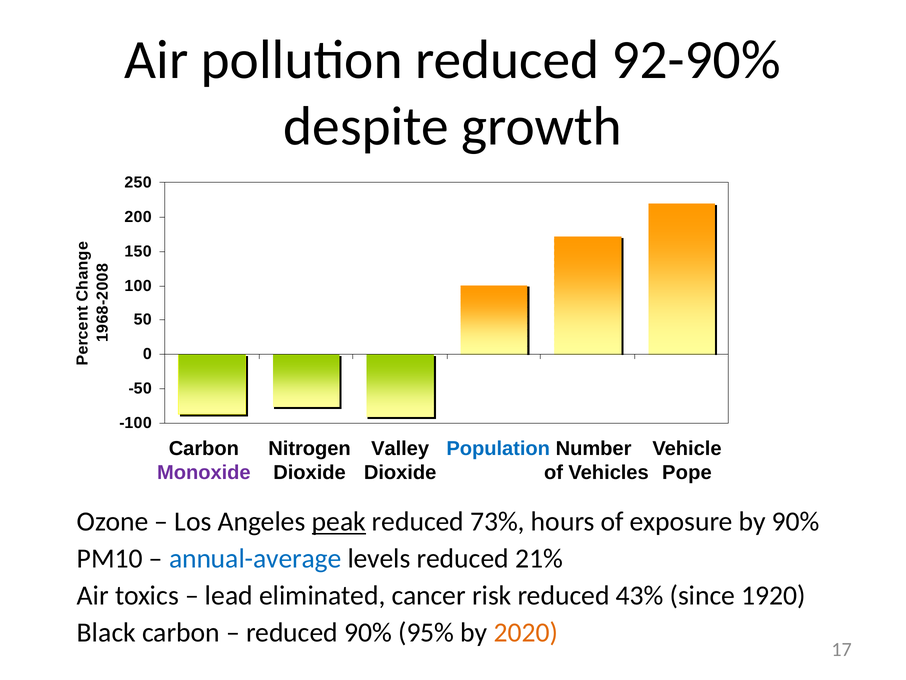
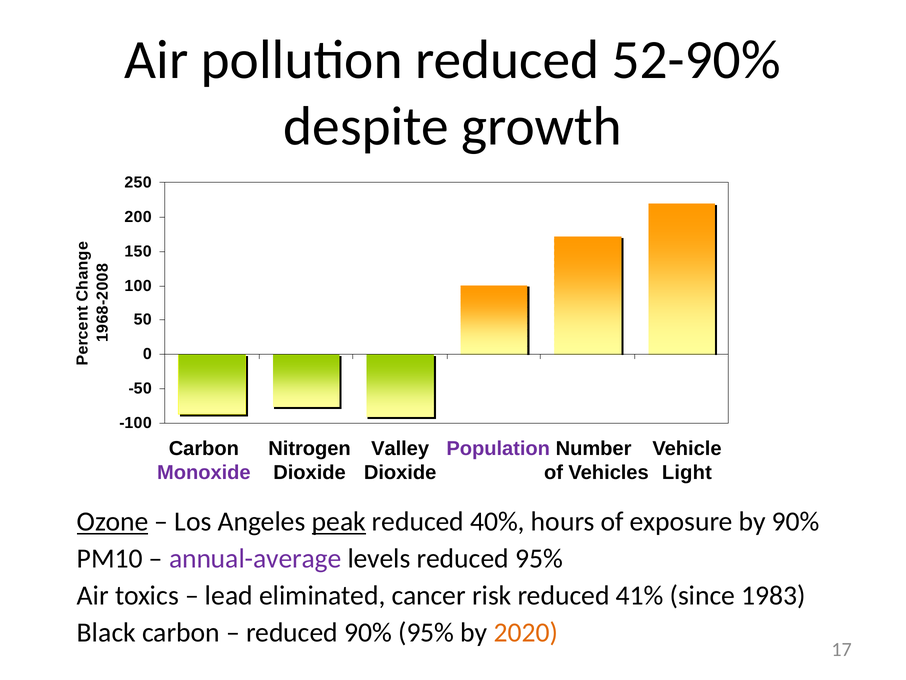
92-90%: 92-90% -> 52-90%
Population colour: blue -> purple
Pope: Pope -> Light
Ozone underline: none -> present
73%: 73% -> 40%
annual-average colour: blue -> purple
reduced 21%: 21% -> 95%
43%: 43% -> 41%
1920: 1920 -> 1983
